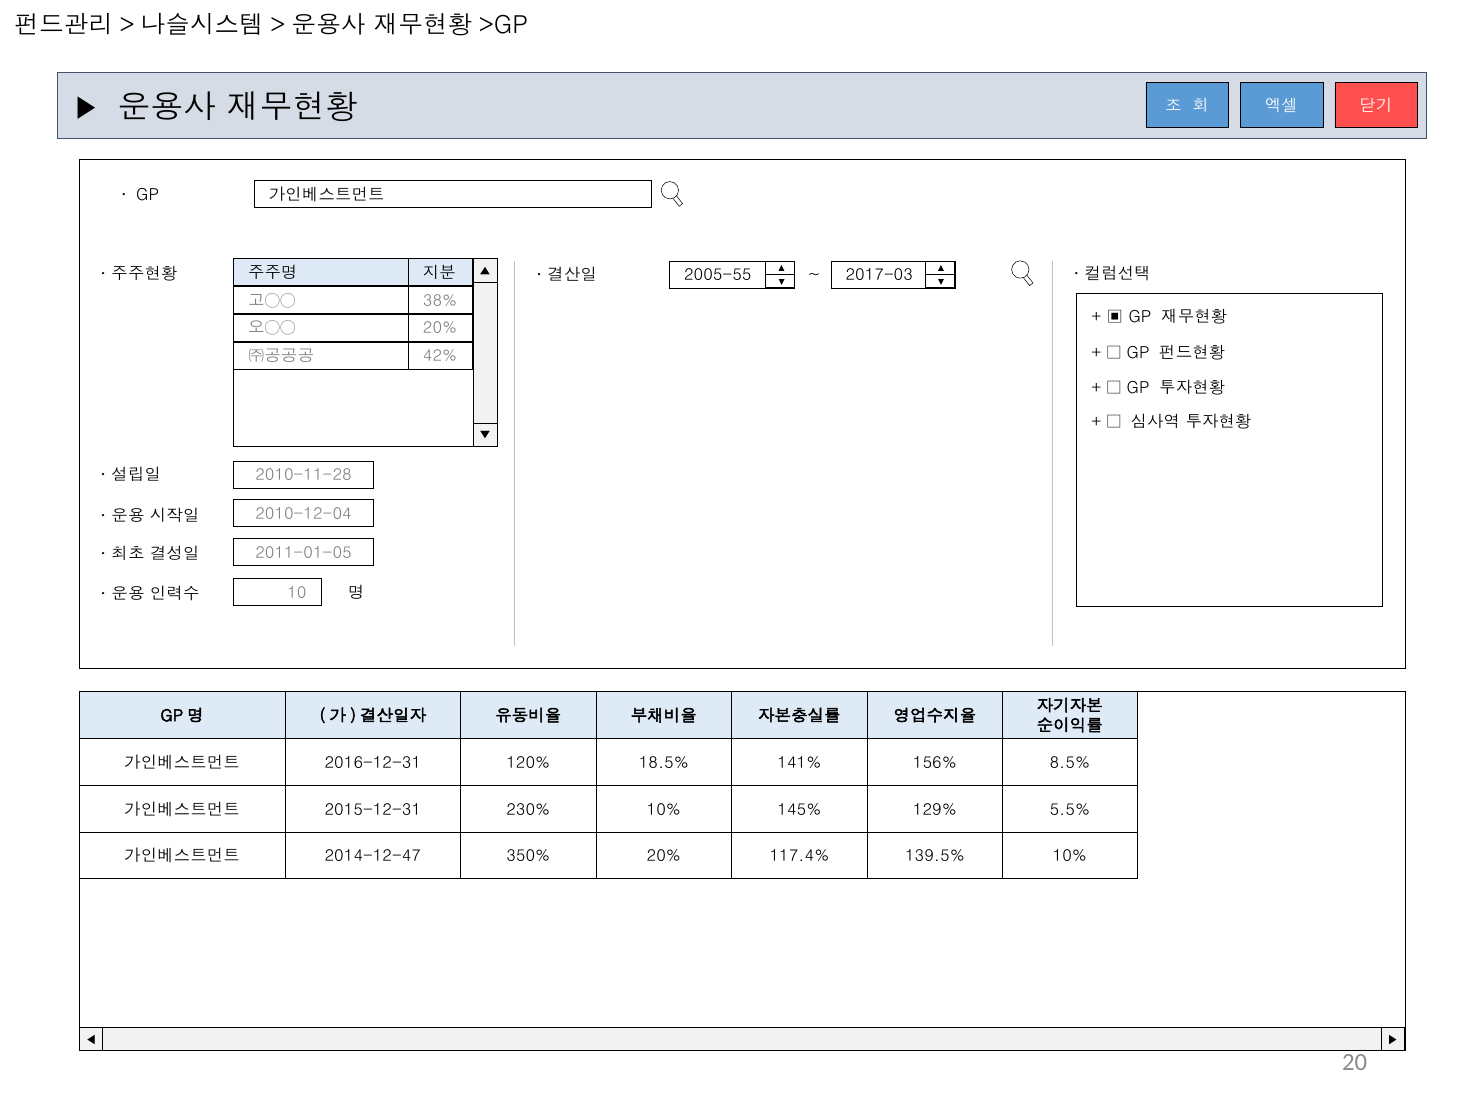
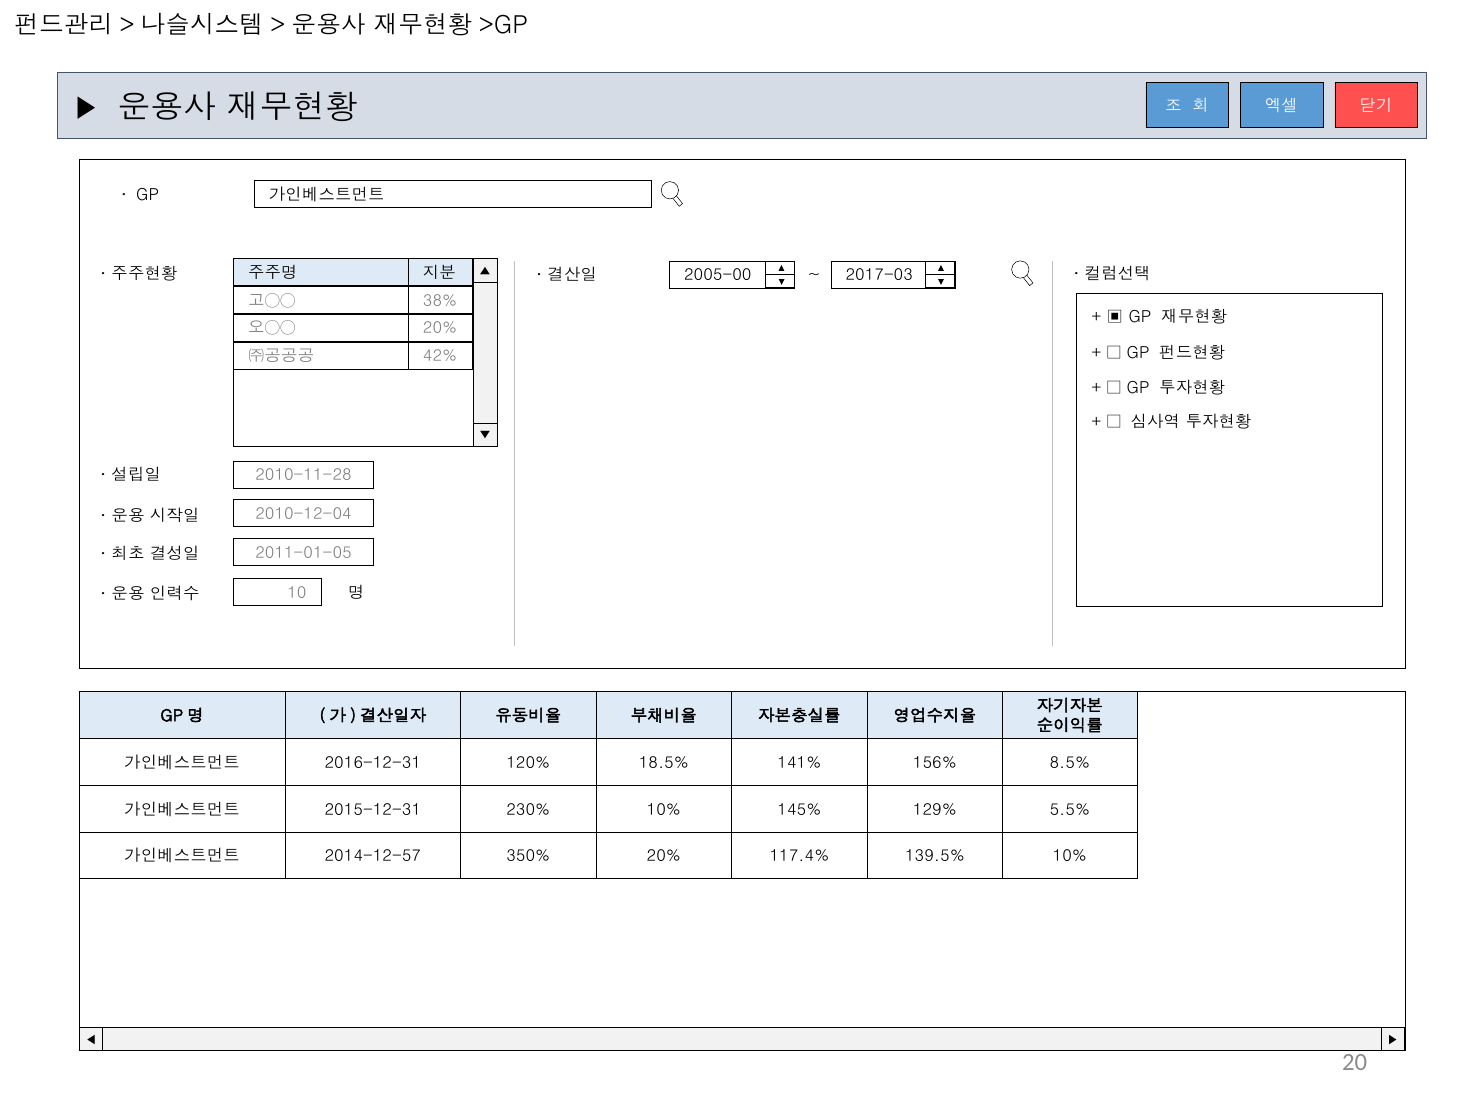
2005-55: 2005-55 -> 2005-00
2014-12-47: 2014-12-47 -> 2014-12-57
